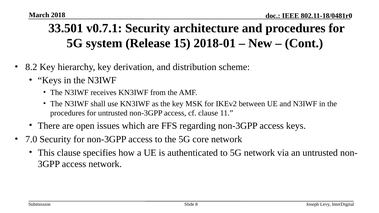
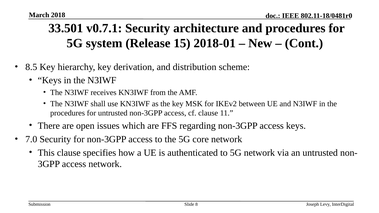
8.2: 8.2 -> 8.5
